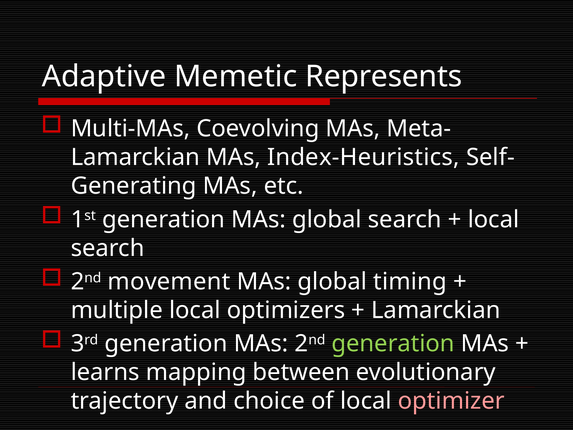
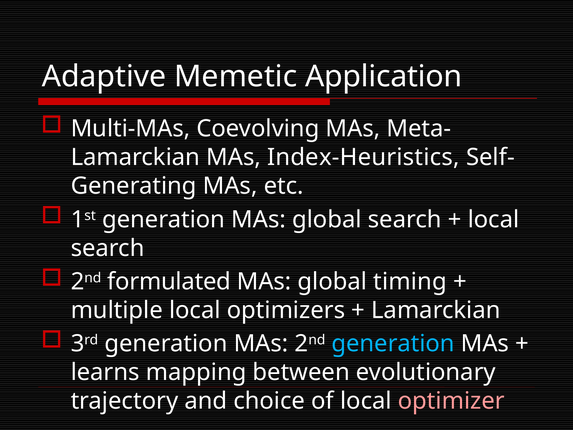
Represents: Represents -> Application
movement: movement -> formulated
generation at (393, 344) colour: light green -> light blue
